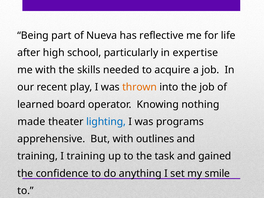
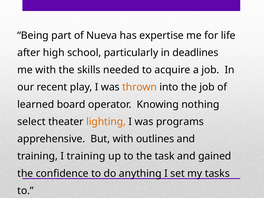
reflective: reflective -> expertise
expertise: expertise -> deadlines
made: made -> select
lighting colour: blue -> orange
smile: smile -> tasks
